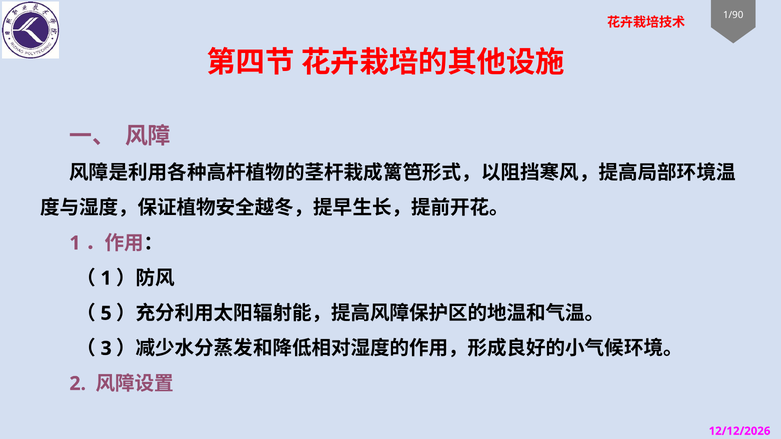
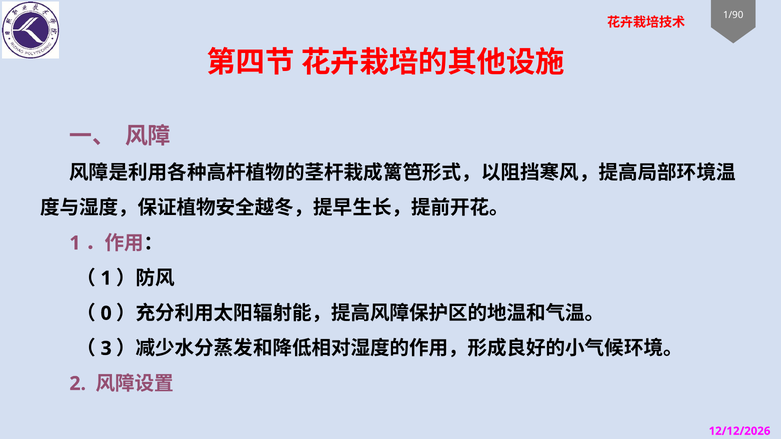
5: 5 -> 0
